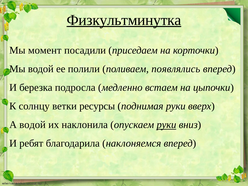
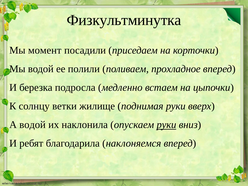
Физкультминутка underline: present -> none
появлялись: появлялись -> прохладное
ресурсы: ресурсы -> жилище
